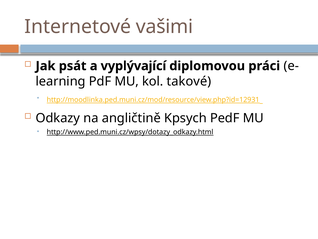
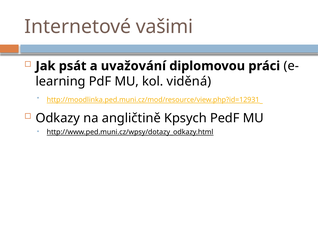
vyplývající: vyplývající -> uvažování
takové: takové -> viděná
